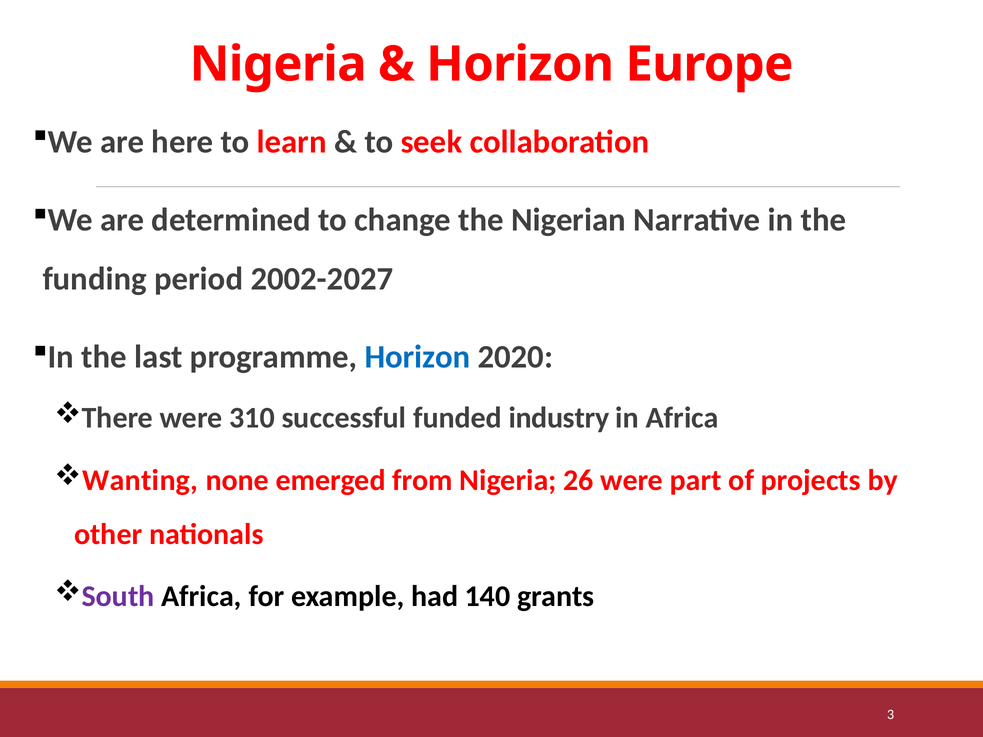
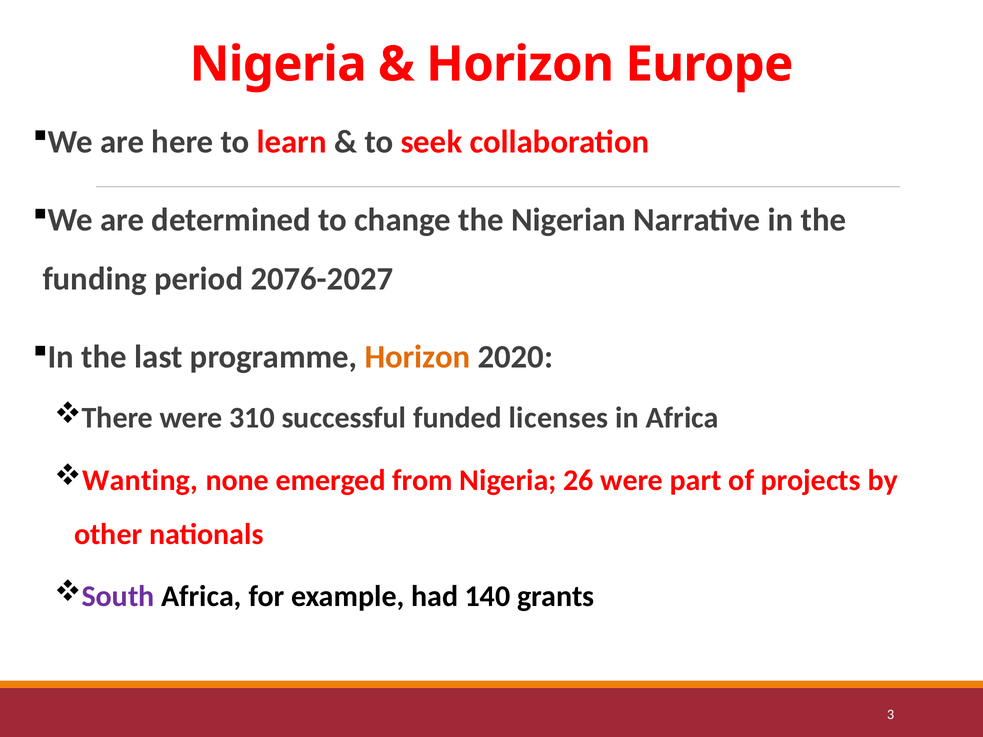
2002-2027: 2002-2027 -> 2076-2027
Horizon at (417, 357) colour: blue -> orange
industry: industry -> licenses
